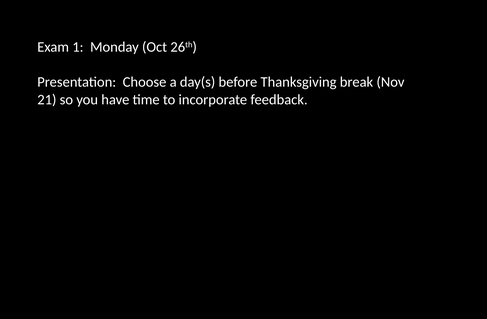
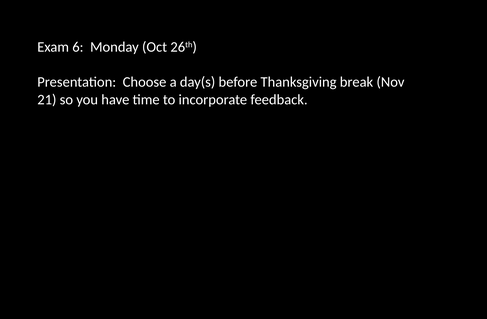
1: 1 -> 6
